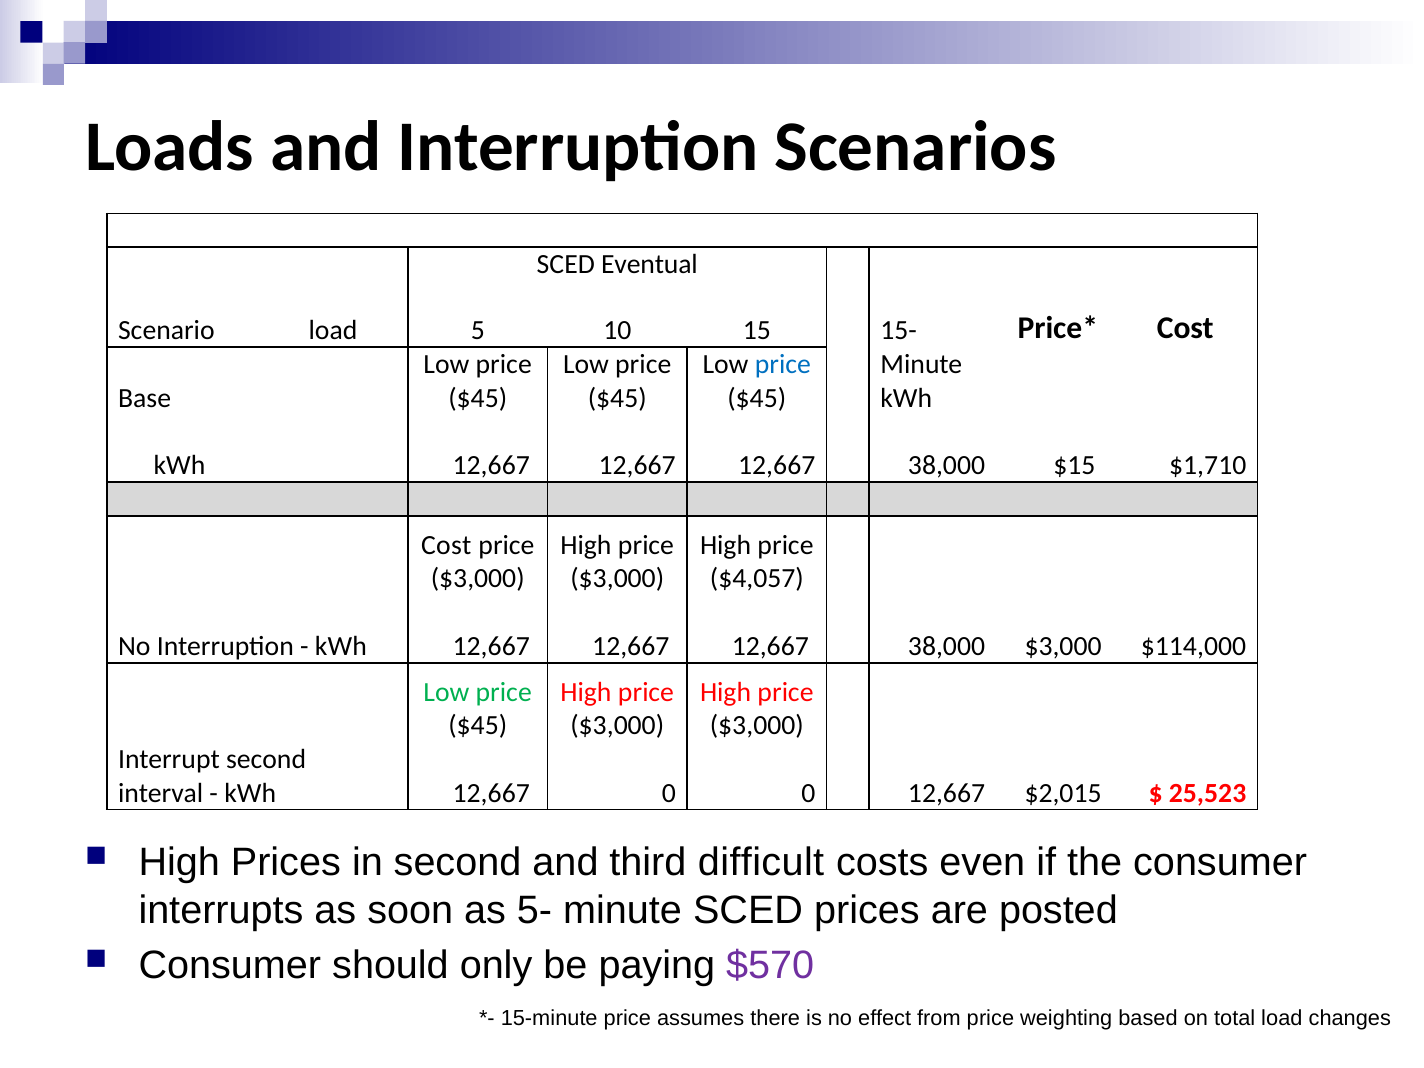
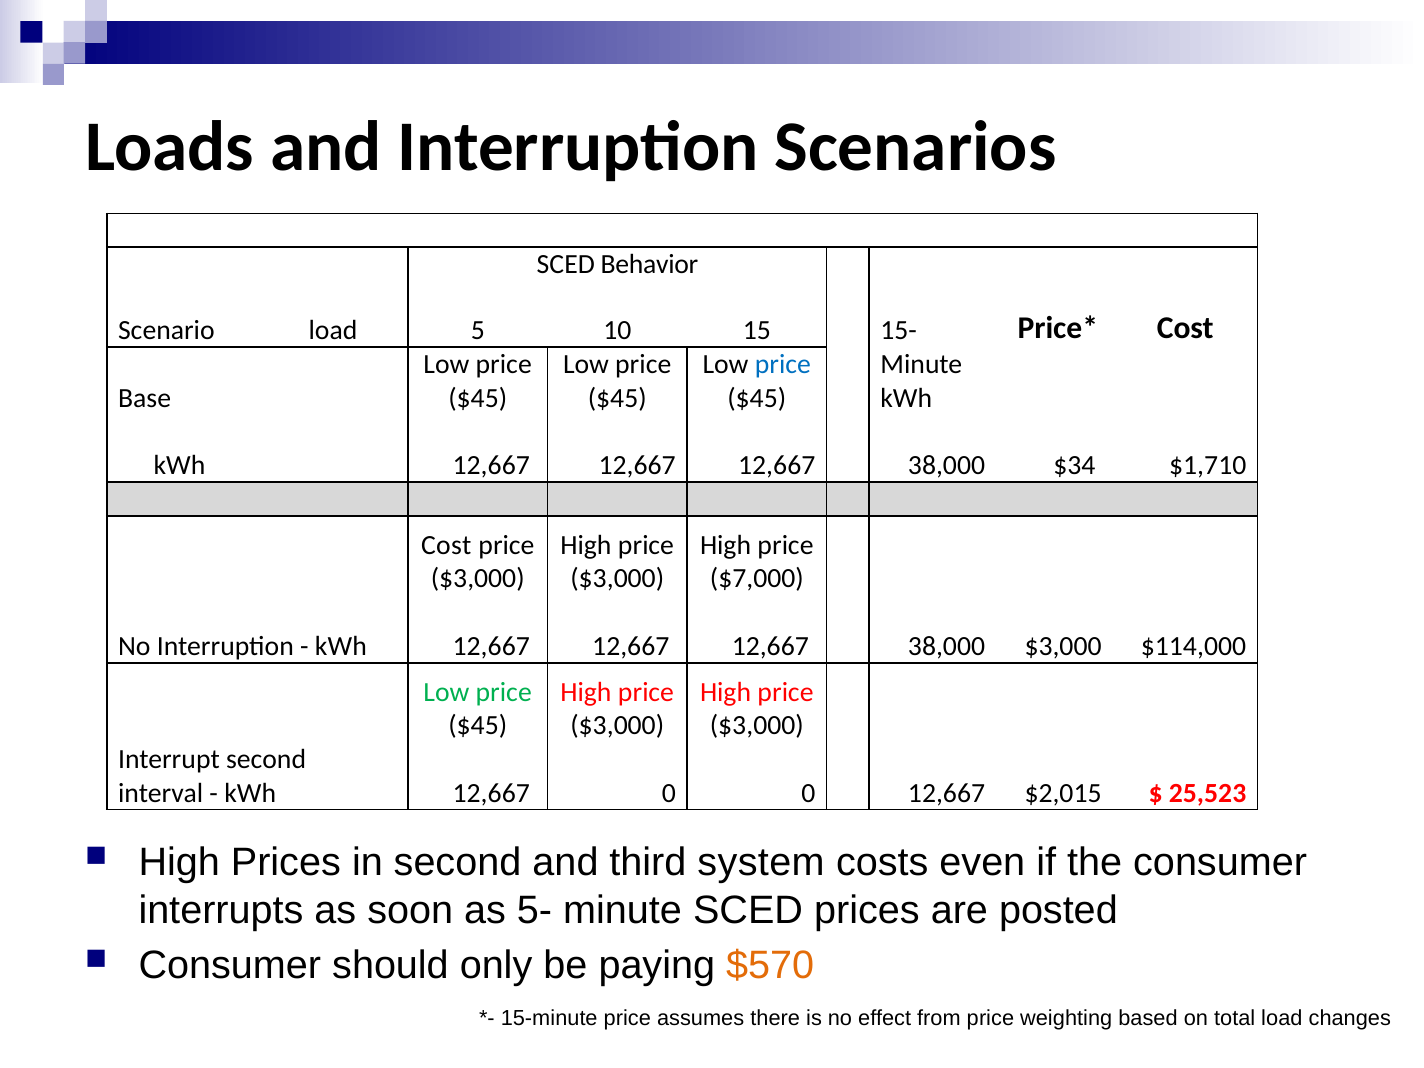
Eventual: Eventual -> Behavior
$15: $15 -> $34
$4,057: $4,057 -> $7,000
difficult: difficult -> system
$570 colour: purple -> orange
